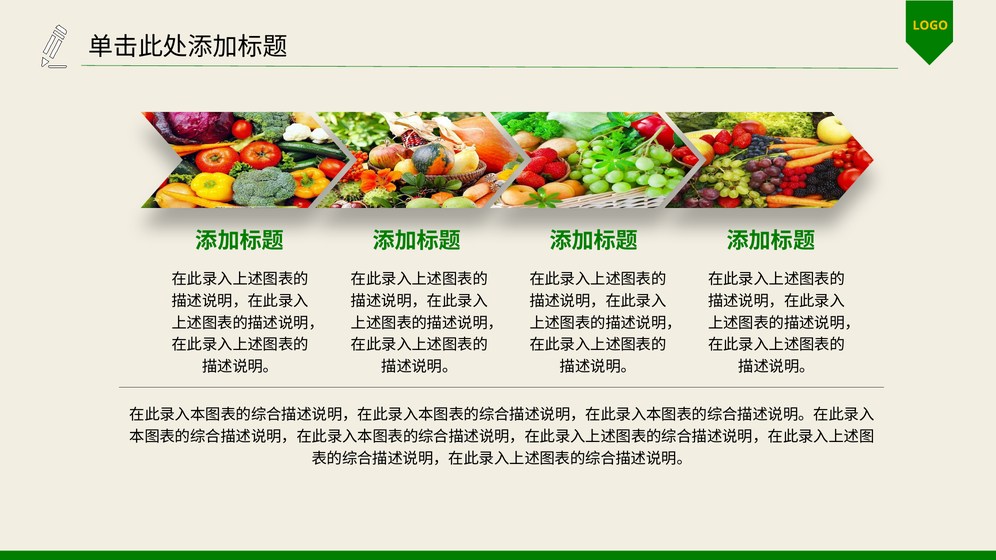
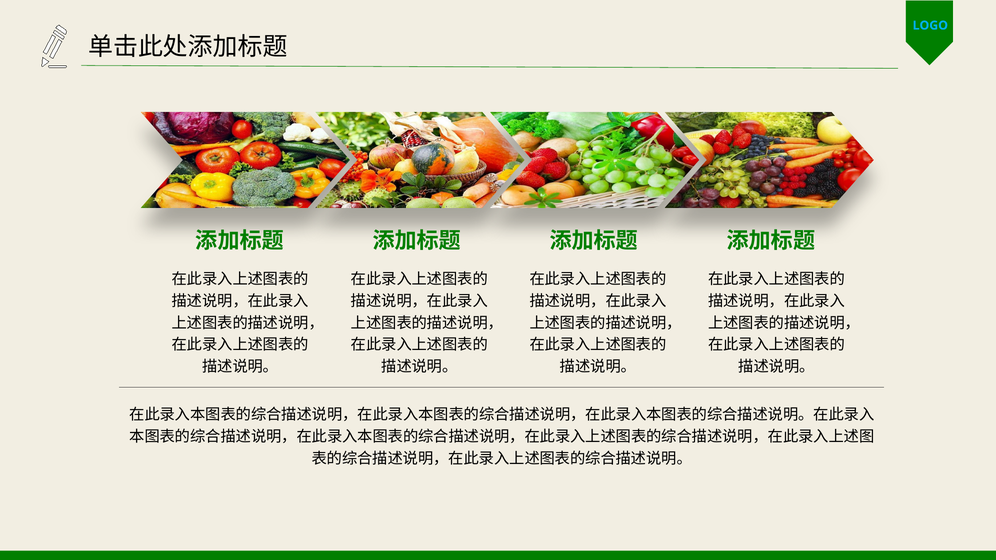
LOGO colour: yellow -> light blue
